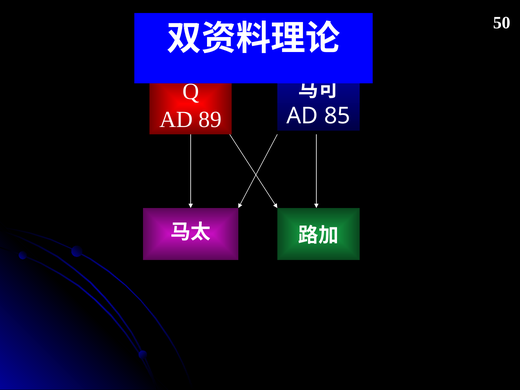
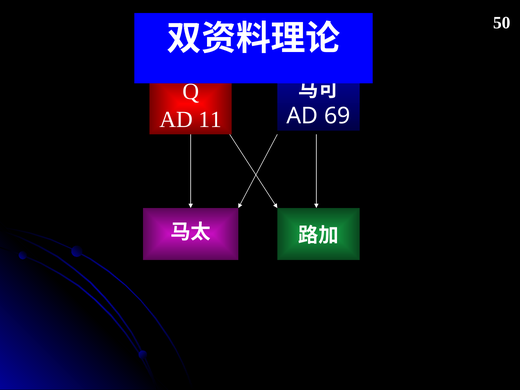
89: 89 -> 11
85: 85 -> 69
